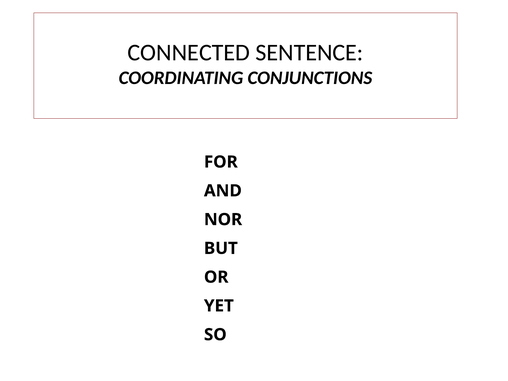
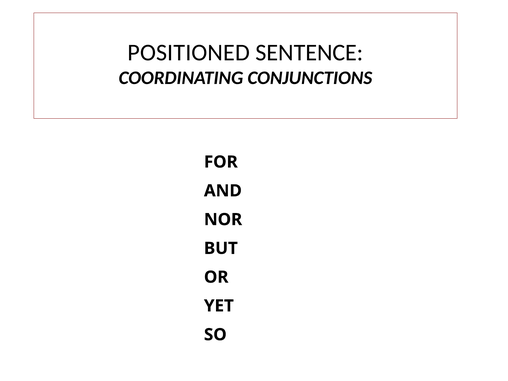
CONNECTED: CONNECTED -> POSITIONED
